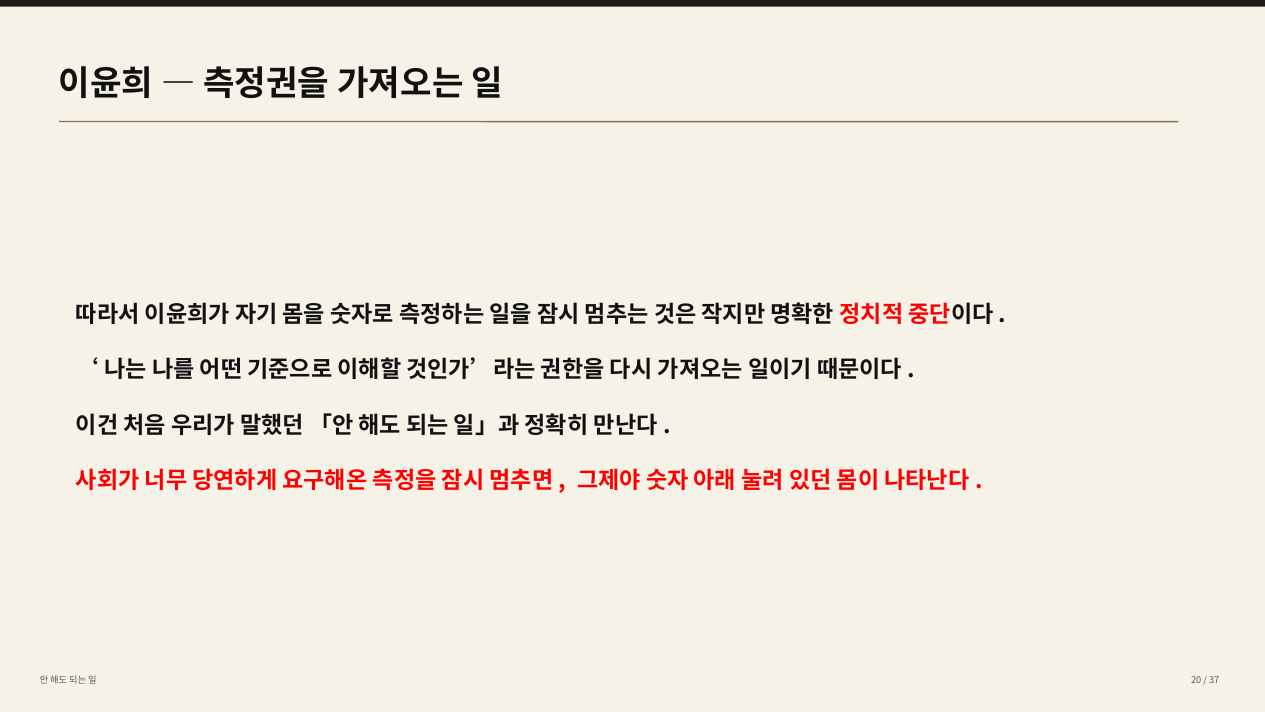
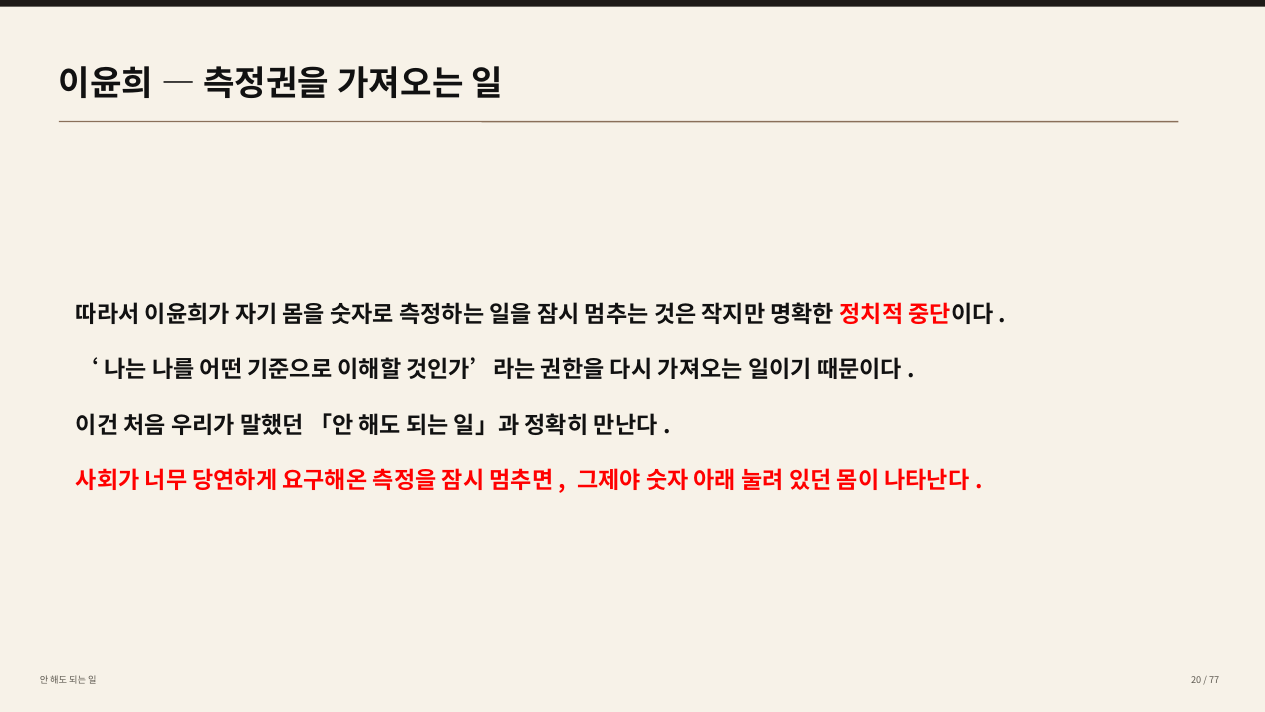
37: 37 -> 77
